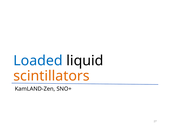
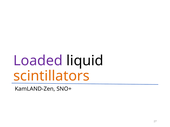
Loaded colour: blue -> purple
